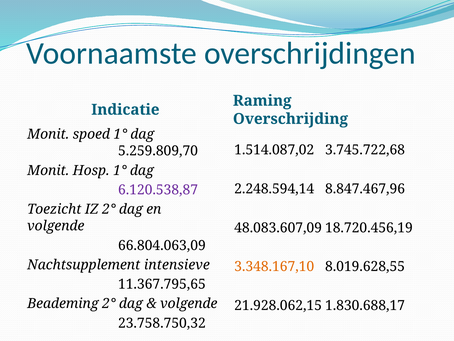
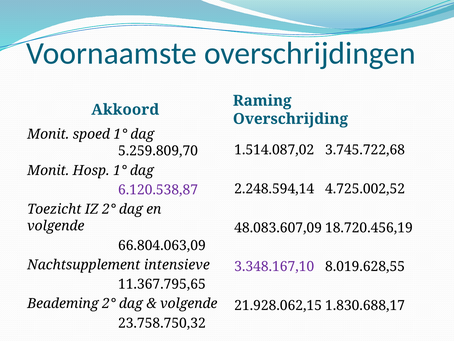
Indicatie: Indicatie -> Akkoord
8.847.467,96: 8.847.467,96 -> 4.725.002,52
3.348.167,10 colour: orange -> purple
